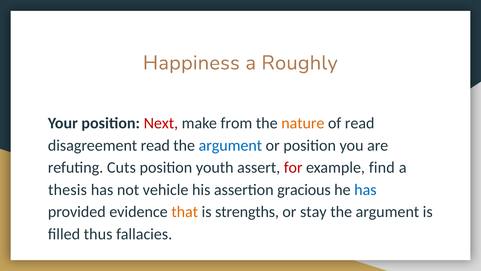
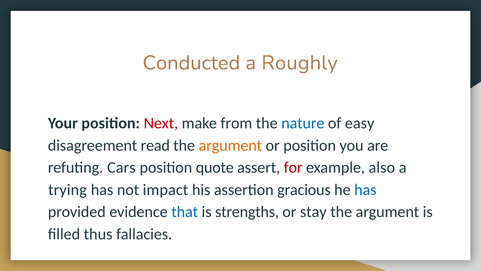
Happiness: Happiness -> Conducted
nature colour: orange -> blue
of read: read -> easy
argument at (230, 145) colour: blue -> orange
Cuts: Cuts -> Cars
youth: youth -> quote
find: find -> also
thesis: thesis -> trying
vehicle: vehicle -> impact
that colour: orange -> blue
